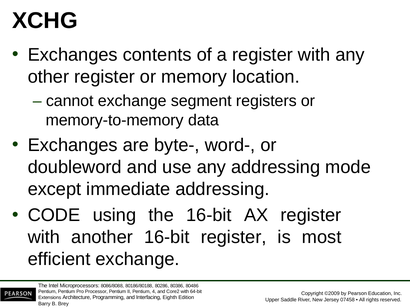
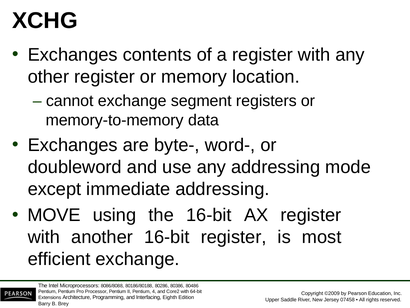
CODE: CODE -> MOVE
